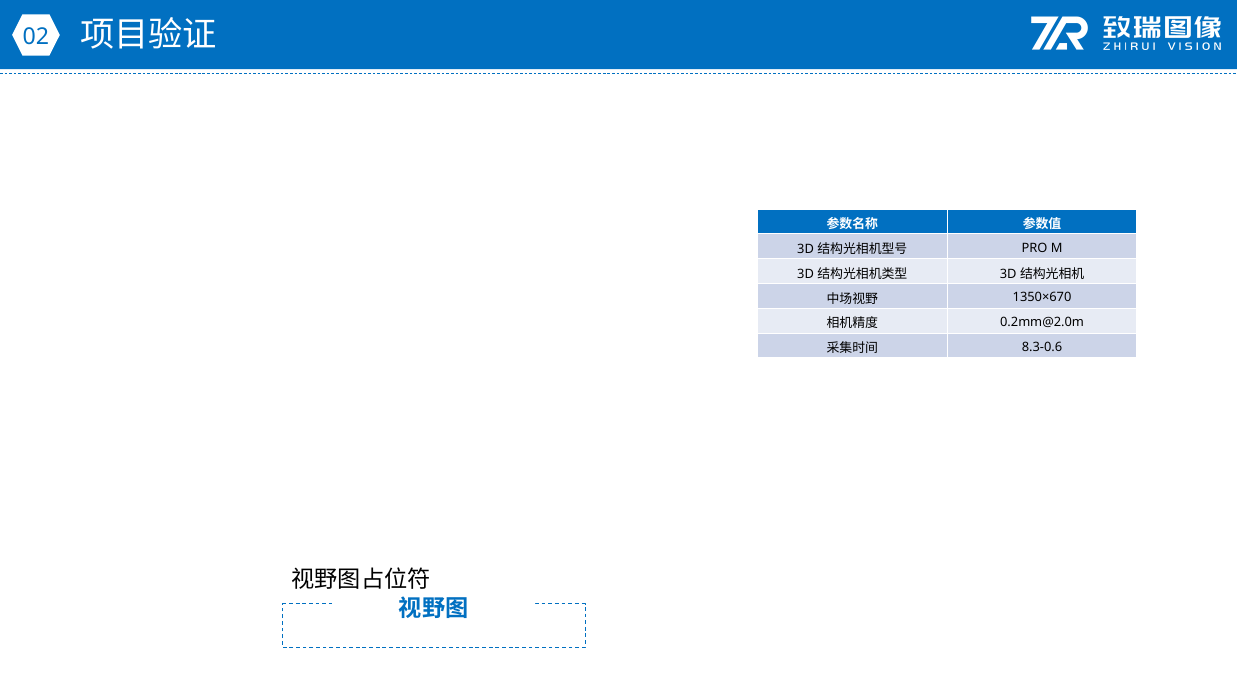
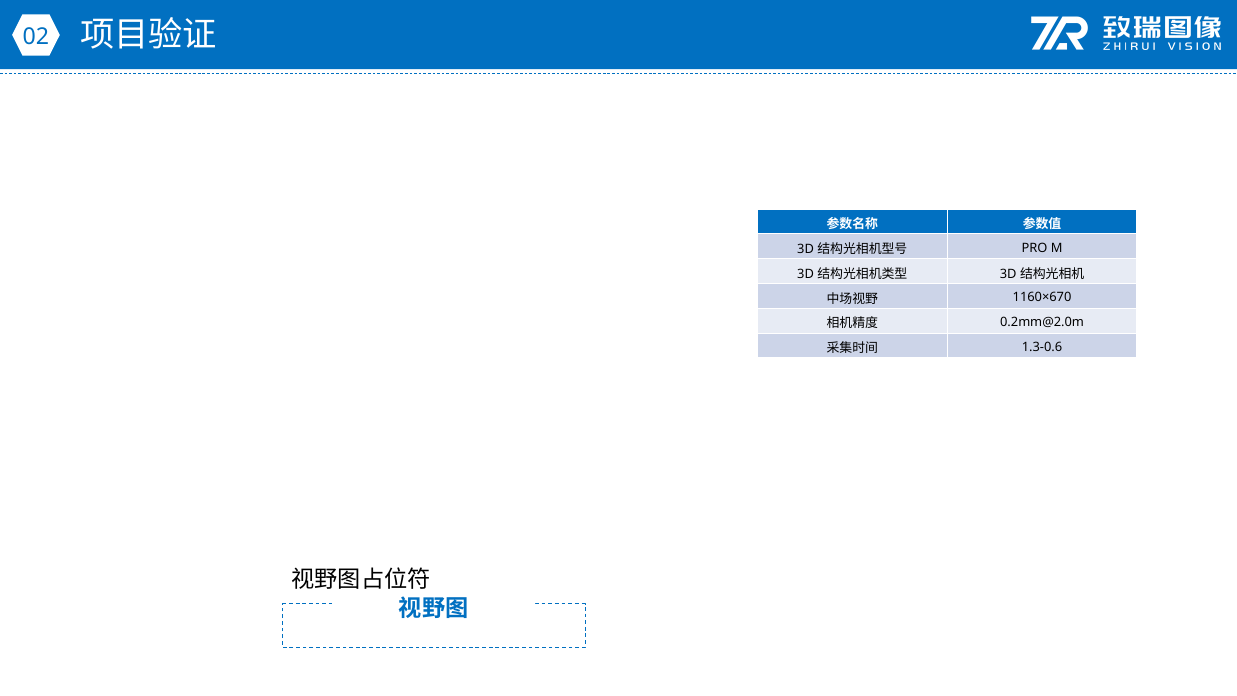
1350×670: 1350×670 -> 1160×670
8.3-0.6: 8.3-0.6 -> 1.3-0.6
